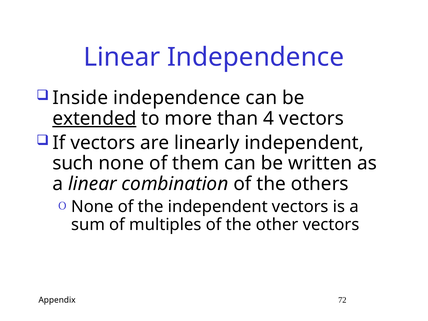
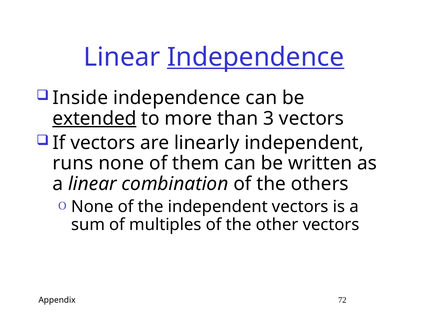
Independence at (256, 57) underline: none -> present
4: 4 -> 3
such: such -> runs
